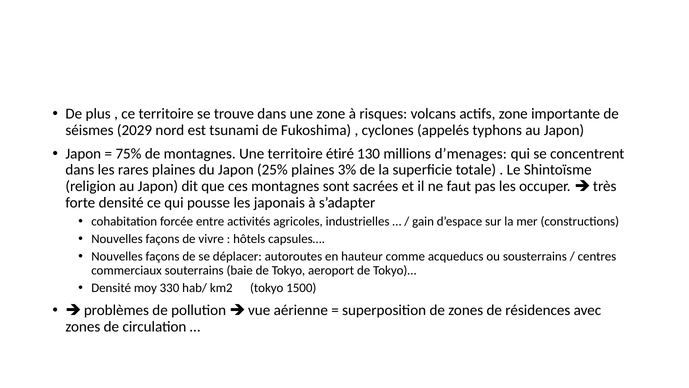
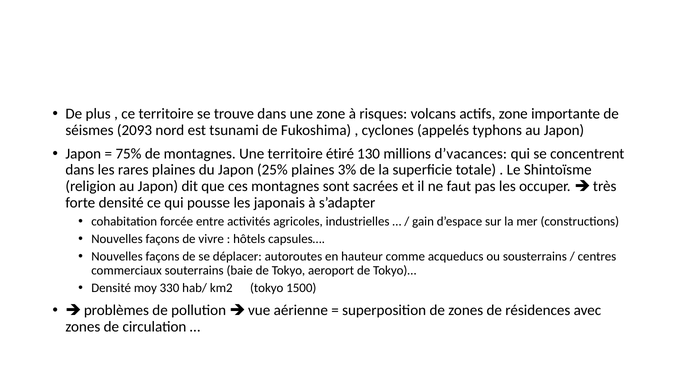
2029: 2029 -> 2093
d’menages: d’menages -> d’vacances
